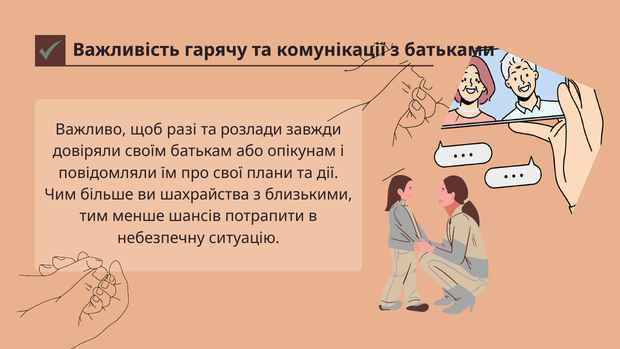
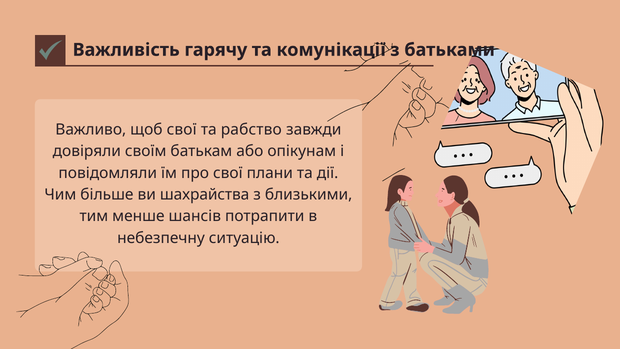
щоб разі: разі -> свої
розлади: розлади -> рабство
